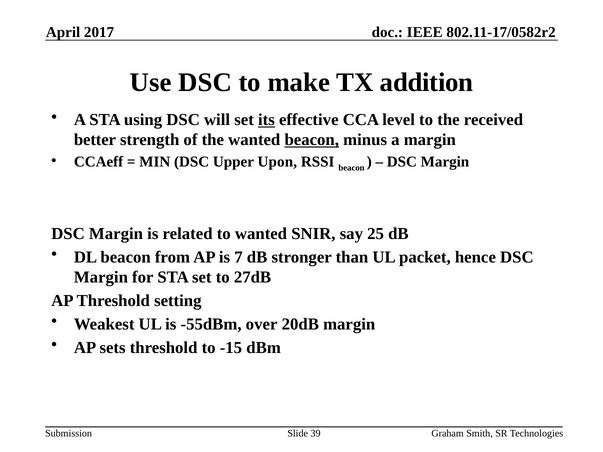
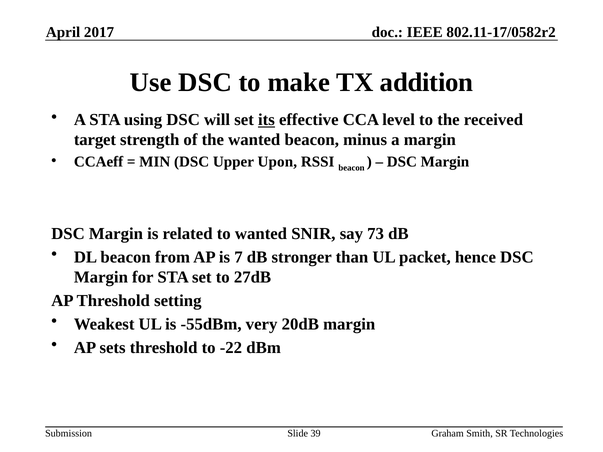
better: better -> target
beacon at (312, 140) underline: present -> none
25: 25 -> 73
over: over -> very
-15: -15 -> -22
